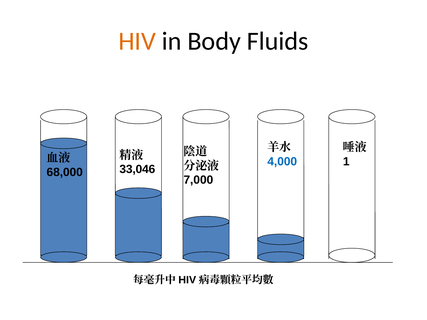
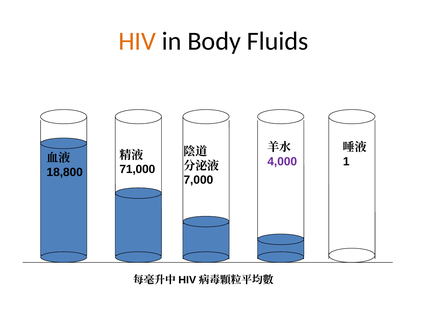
4,000 colour: blue -> purple
33,046: 33,046 -> 71,000
68,000: 68,000 -> 18,800
